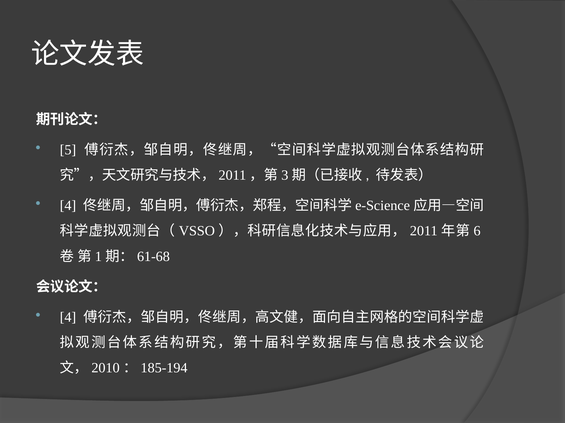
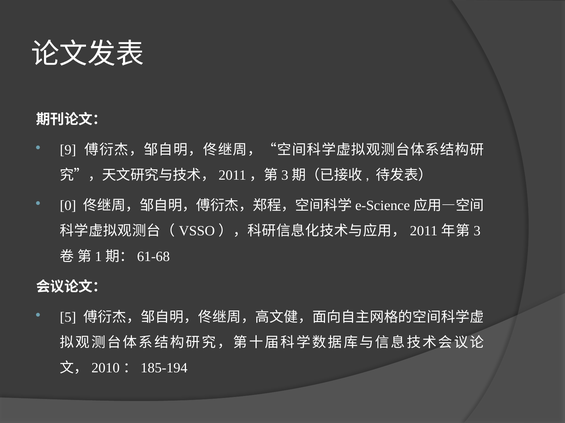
5: 5 -> 9
4 at (68, 206): 4 -> 0
6: 6 -> 3
4 at (68, 318): 4 -> 5
